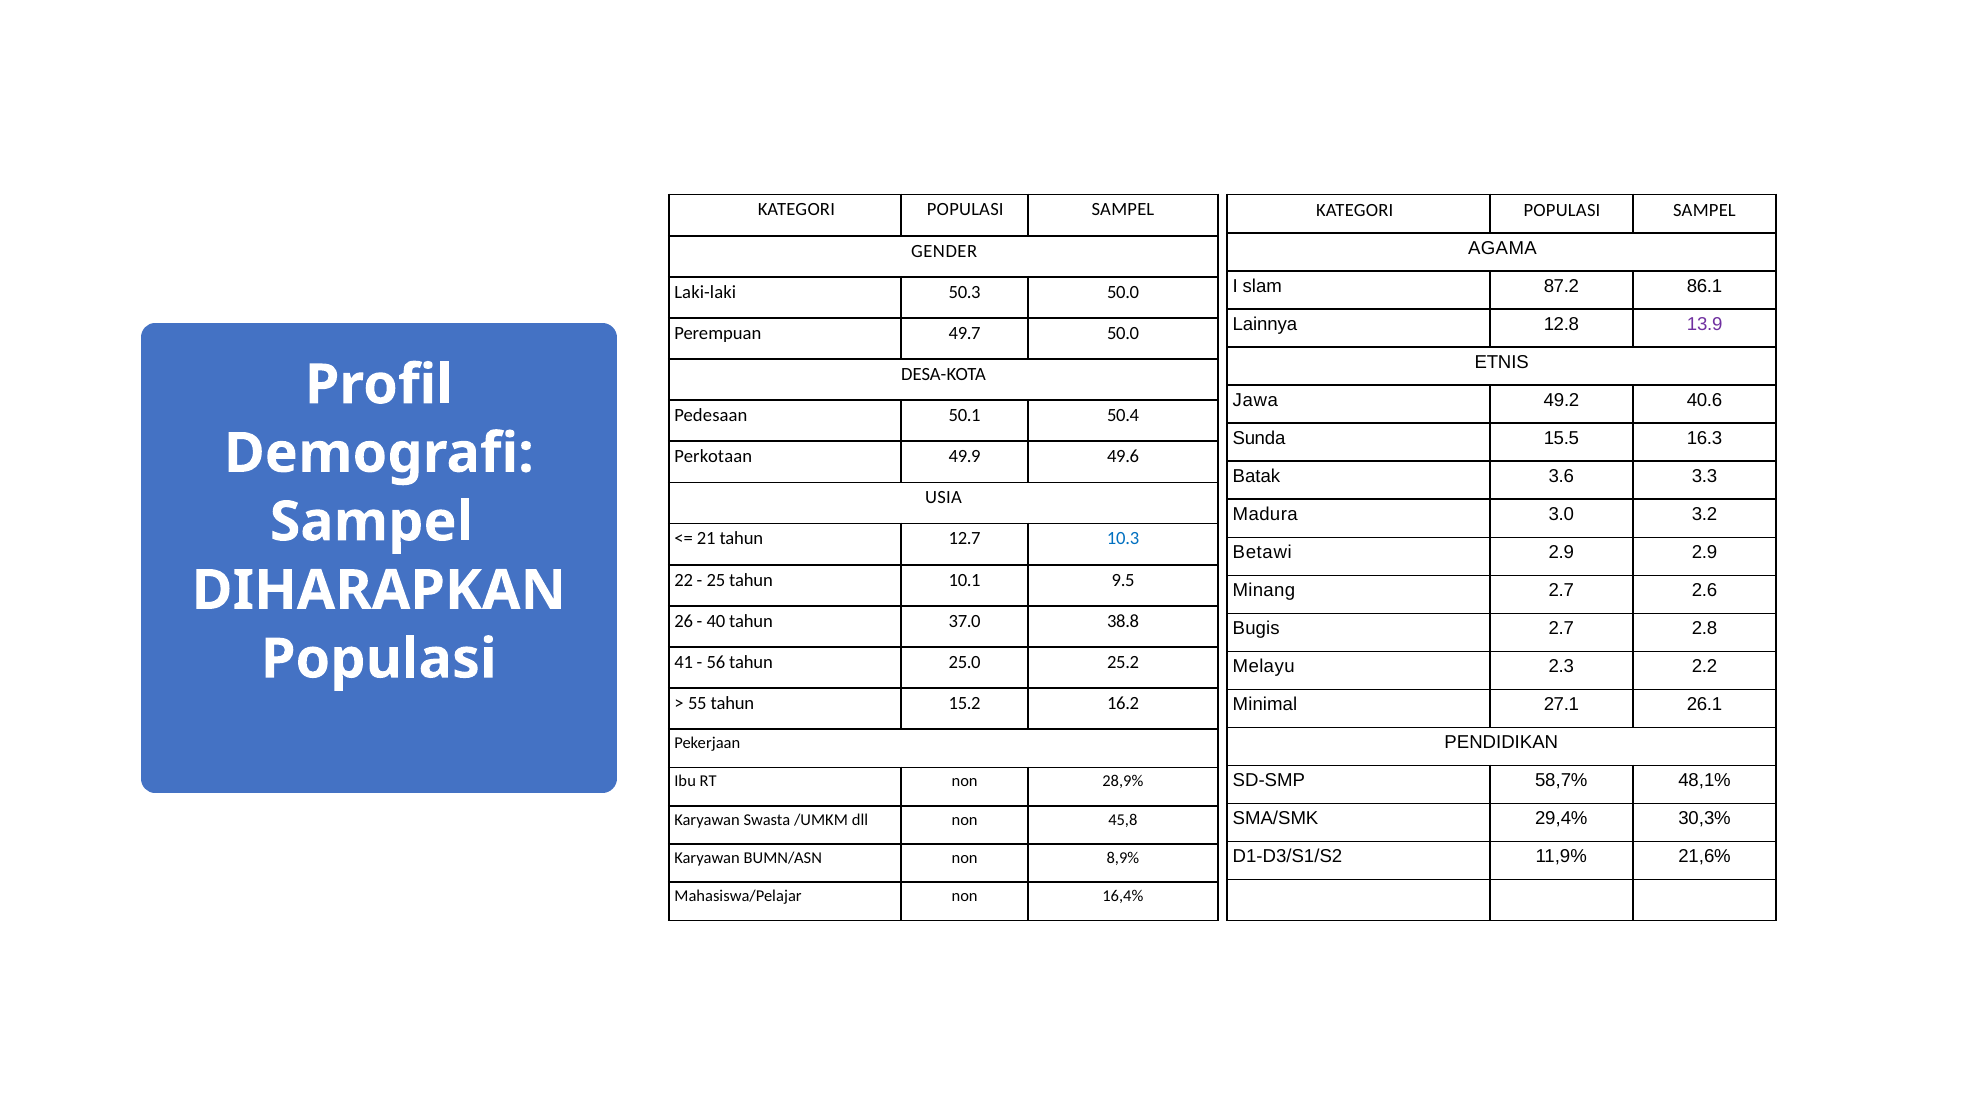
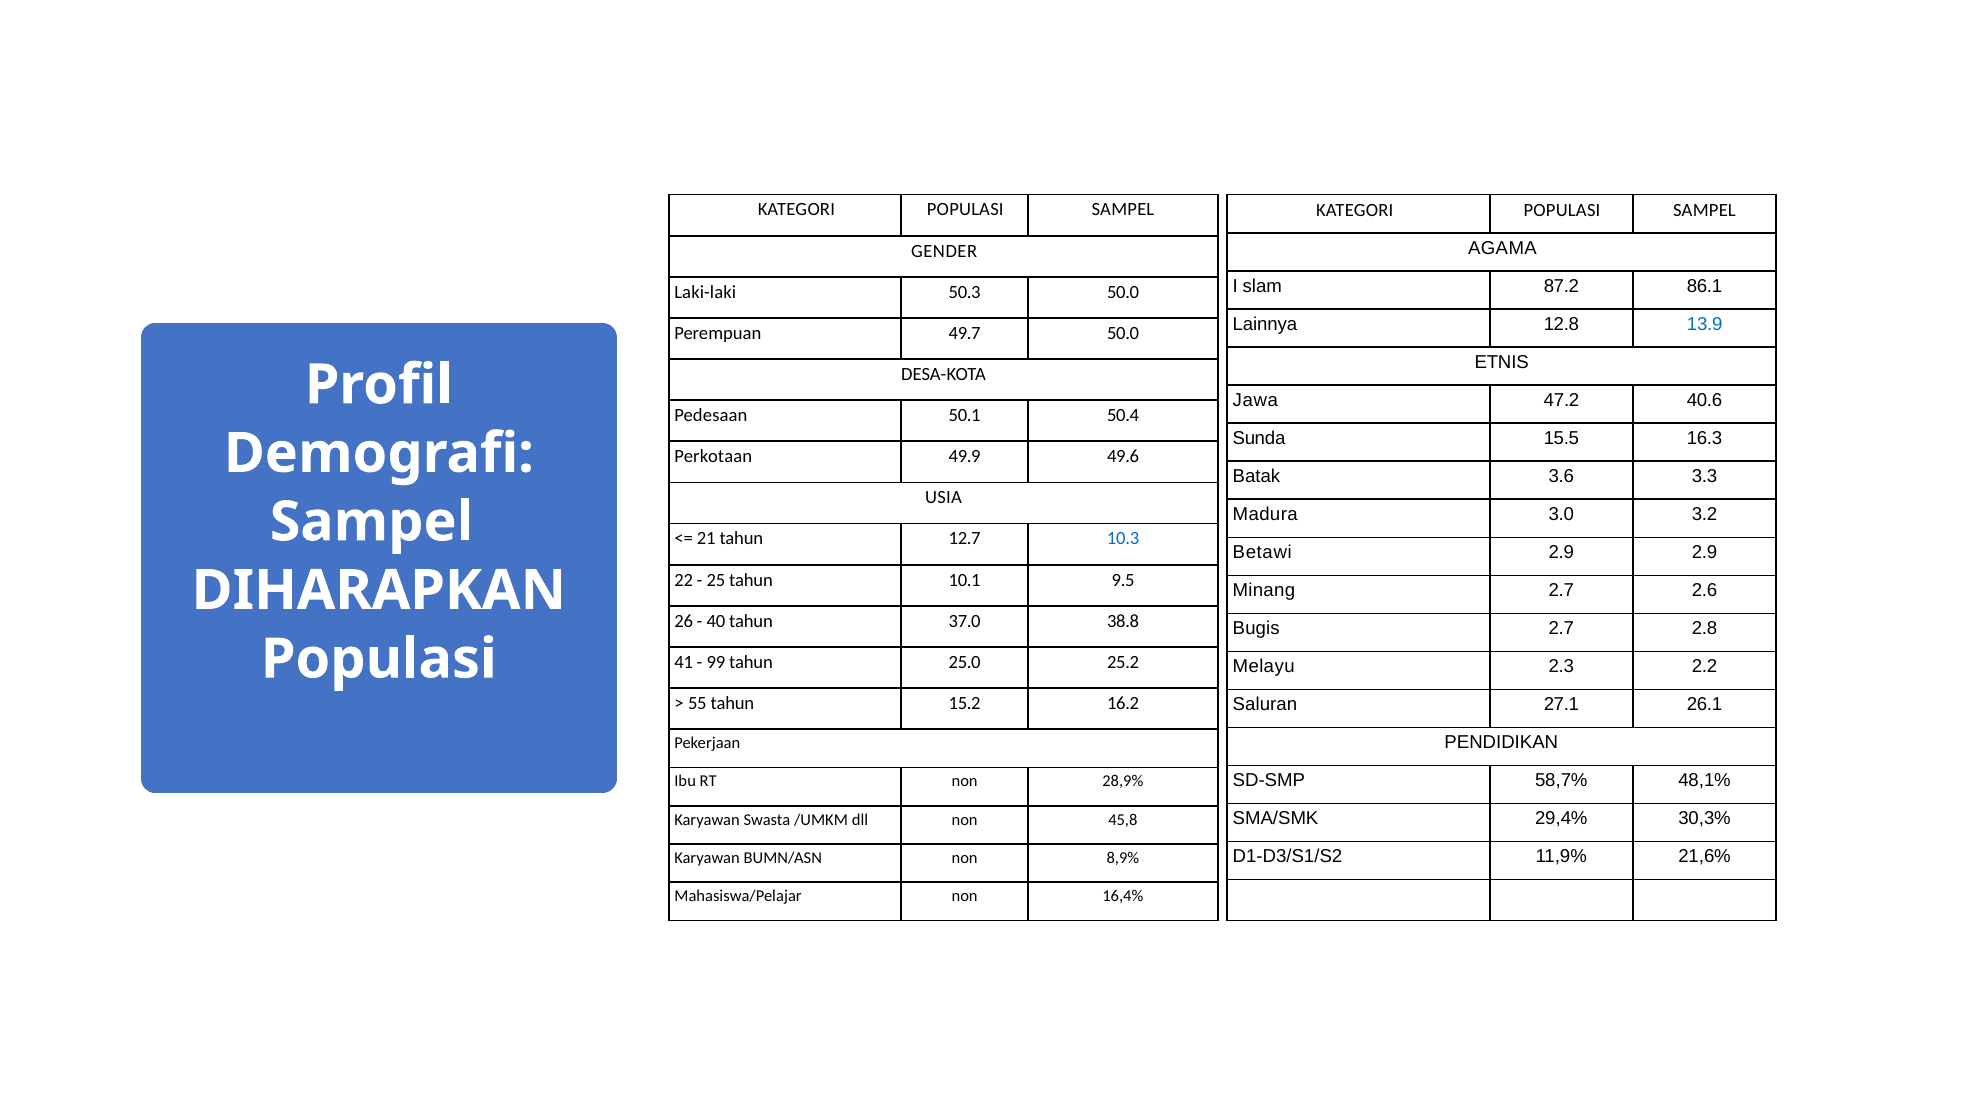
13.9 colour: purple -> blue
49.2: 49.2 -> 47.2
56: 56 -> 99
Minimal: Minimal -> Saluran
